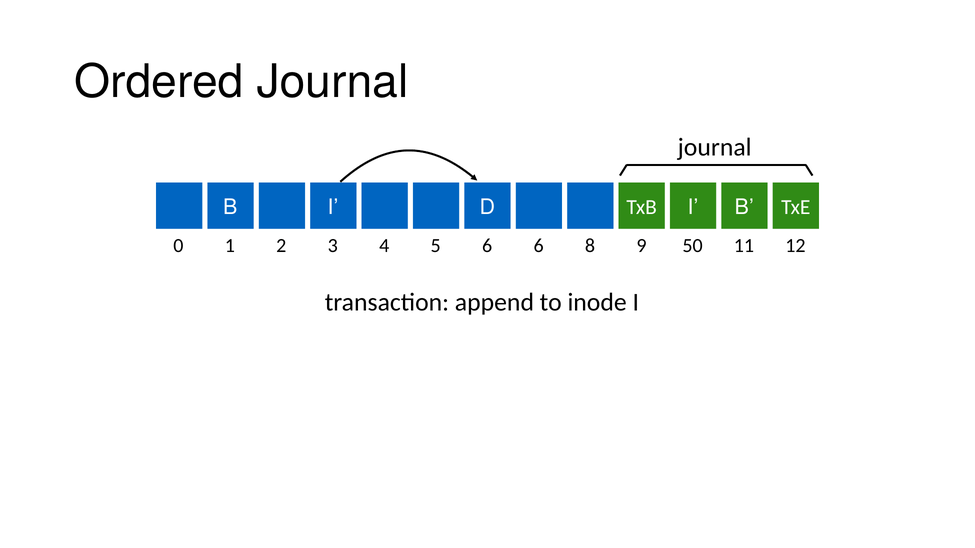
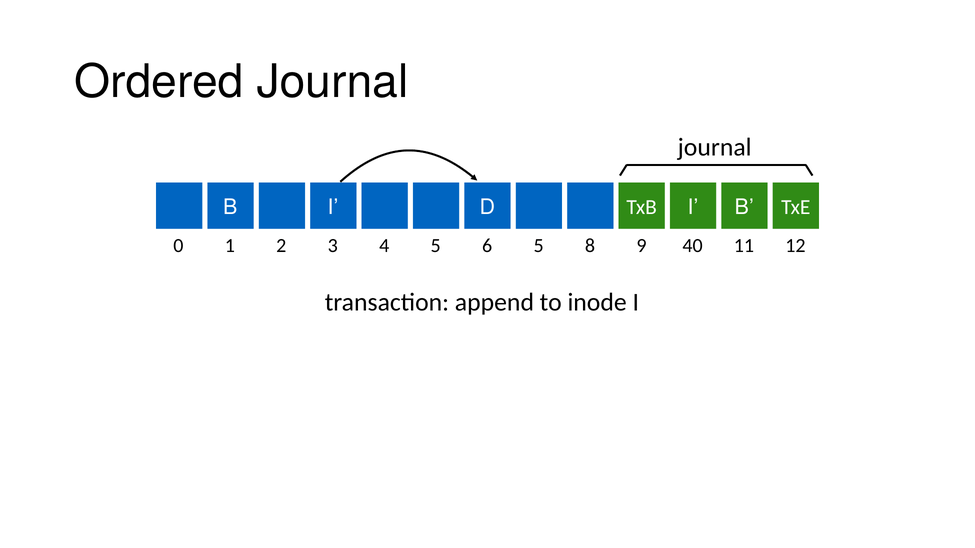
4 6: 6 -> 5
50: 50 -> 40
